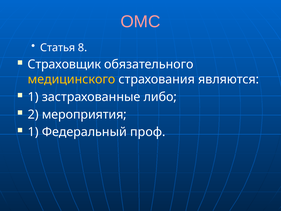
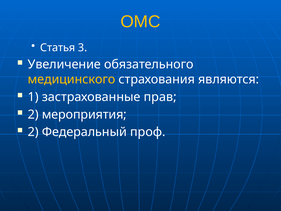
ОМС colour: pink -> yellow
8: 8 -> 3
Страховщик: Страховщик -> Увеличение
либо: либо -> прав
1 at (33, 132): 1 -> 2
